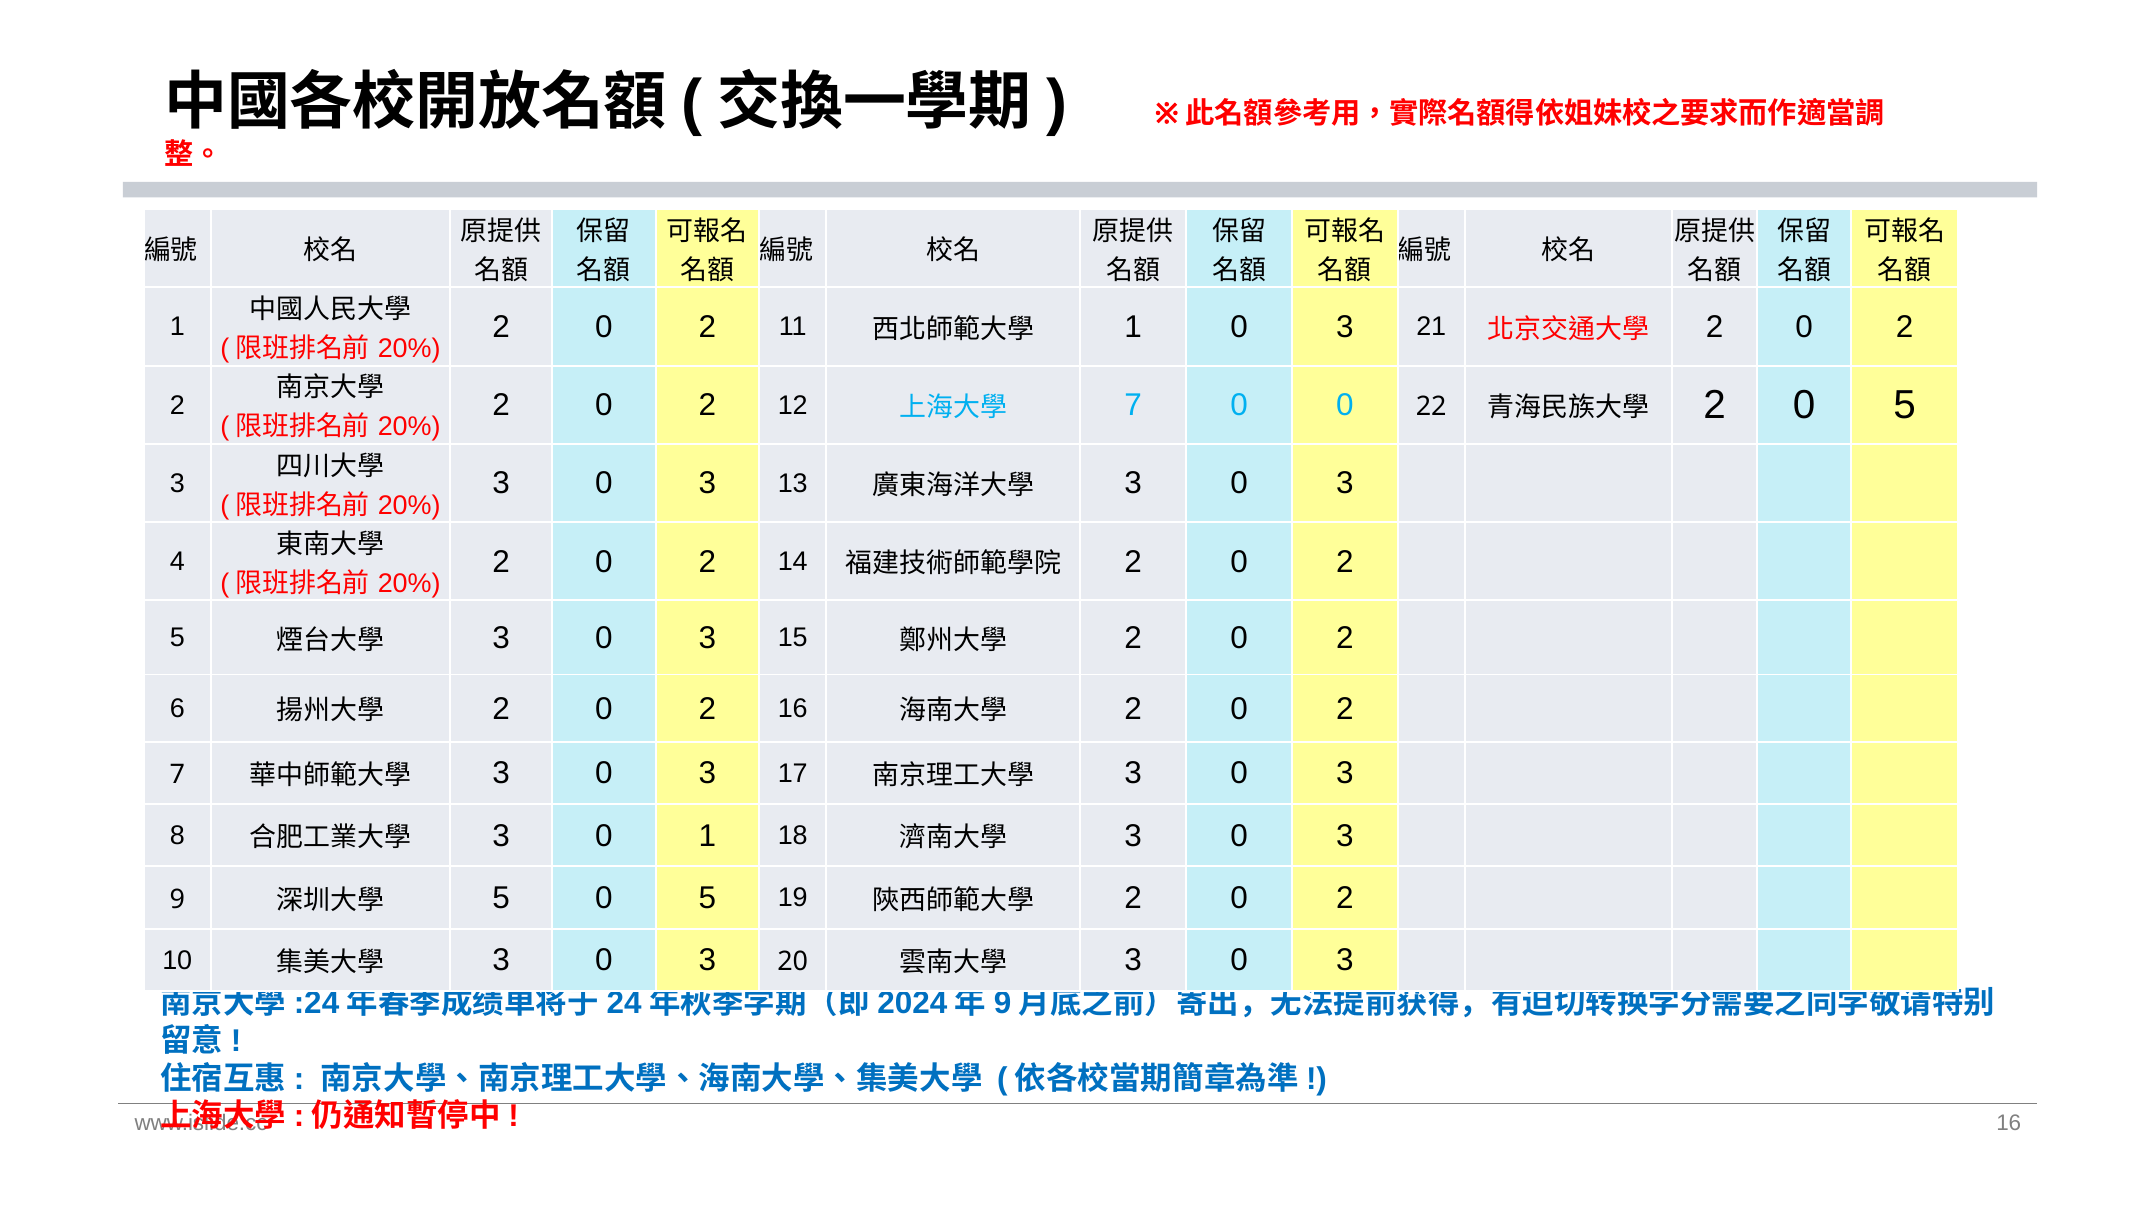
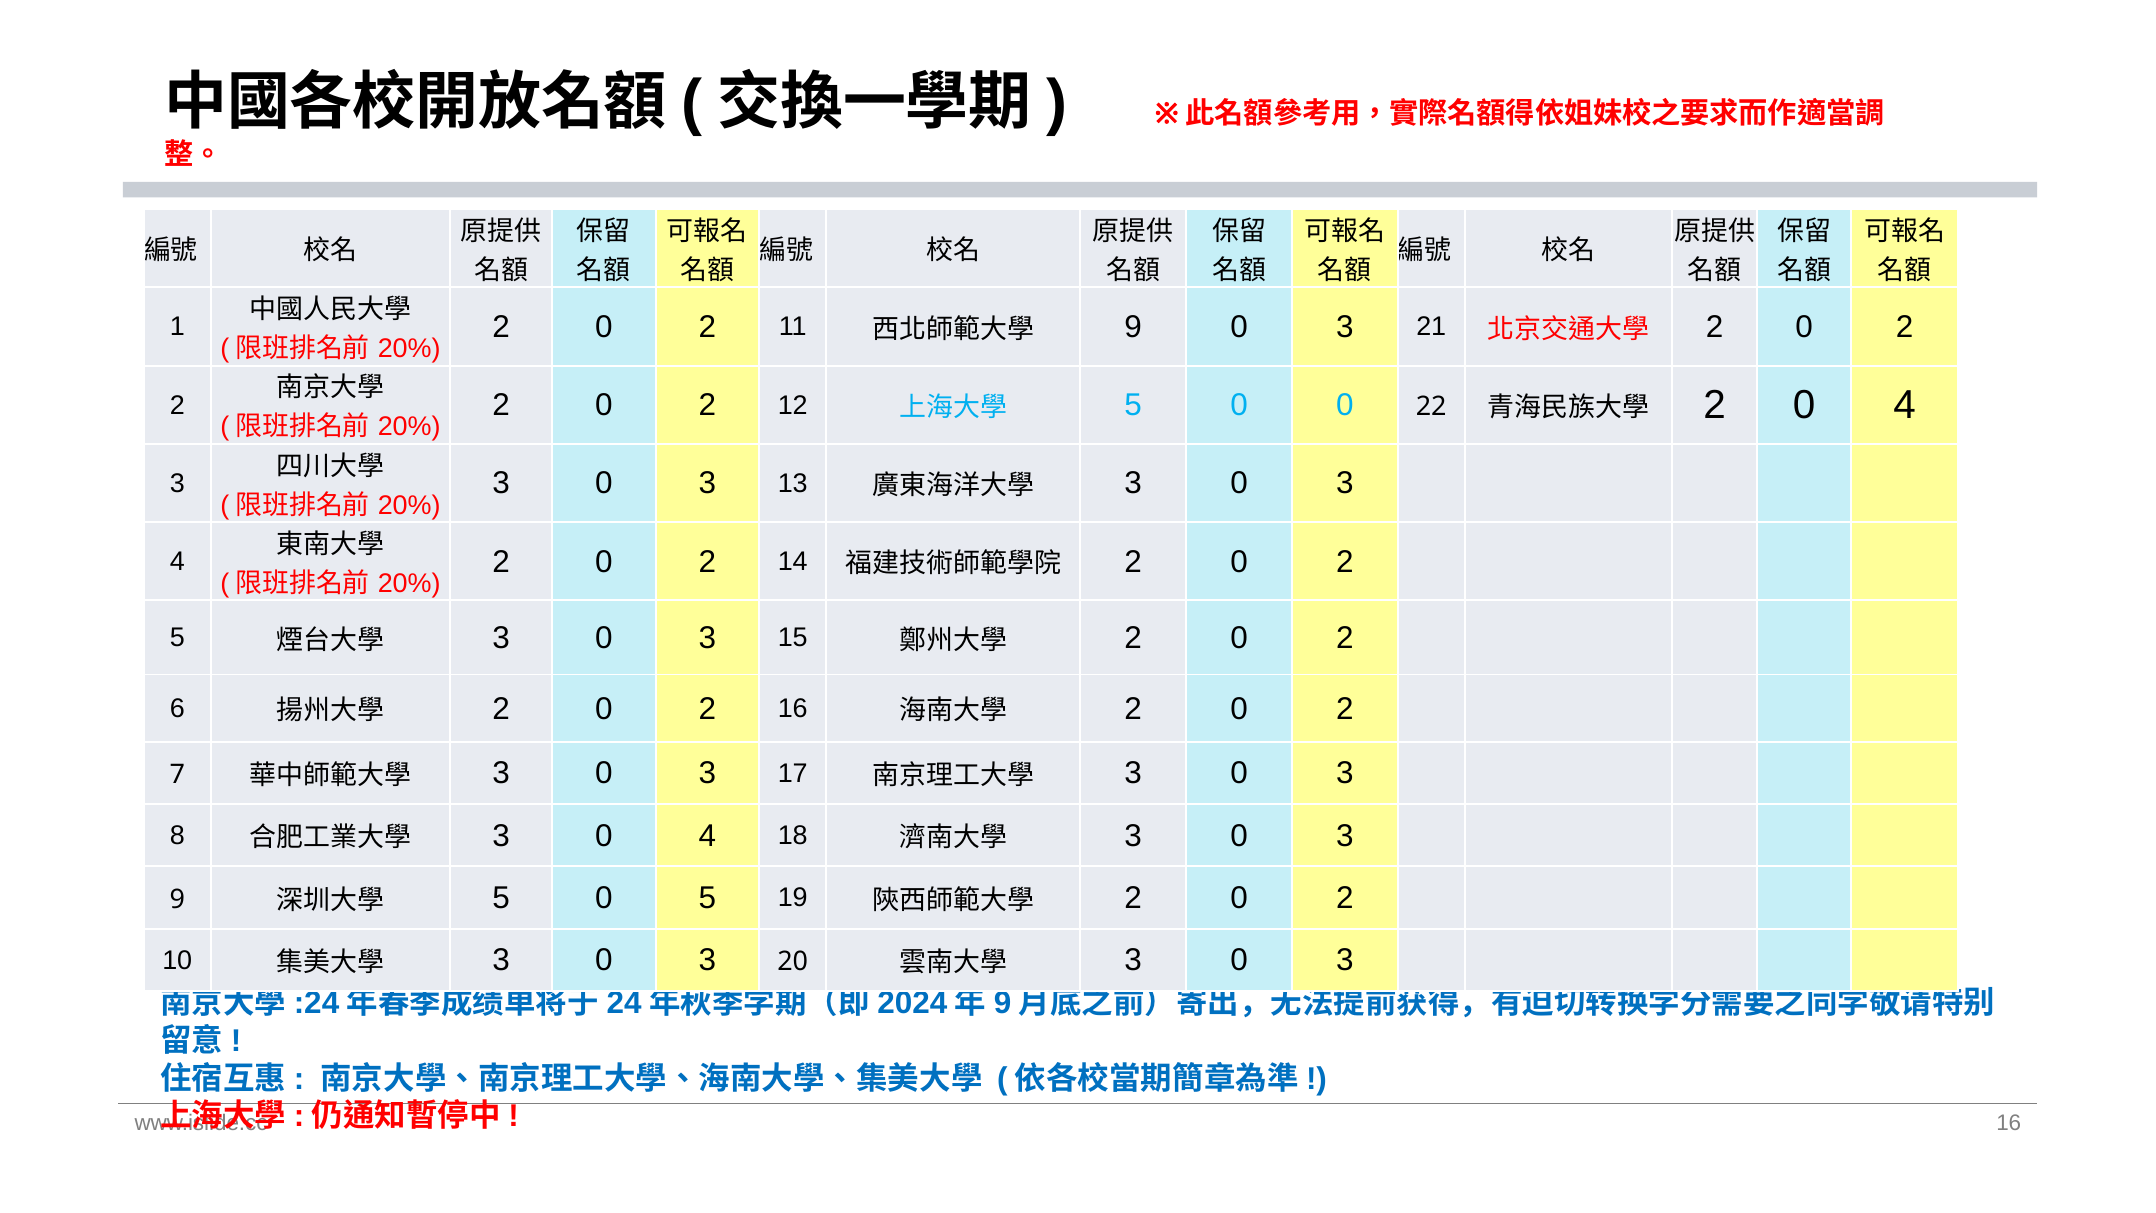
1 at (1133, 327): 1 -> 9
7 at (1133, 405): 7 -> 5
2 0 5: 5 -> 4
3 0 1: 1 -> 4
